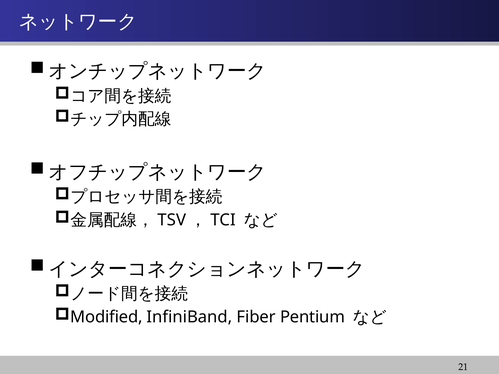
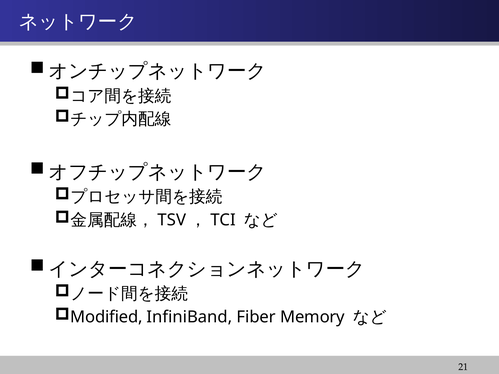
Pentium: Pentium -> Memory
